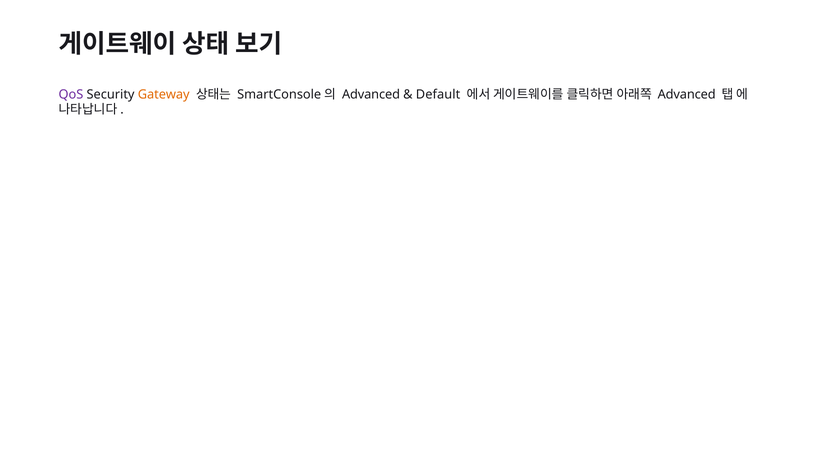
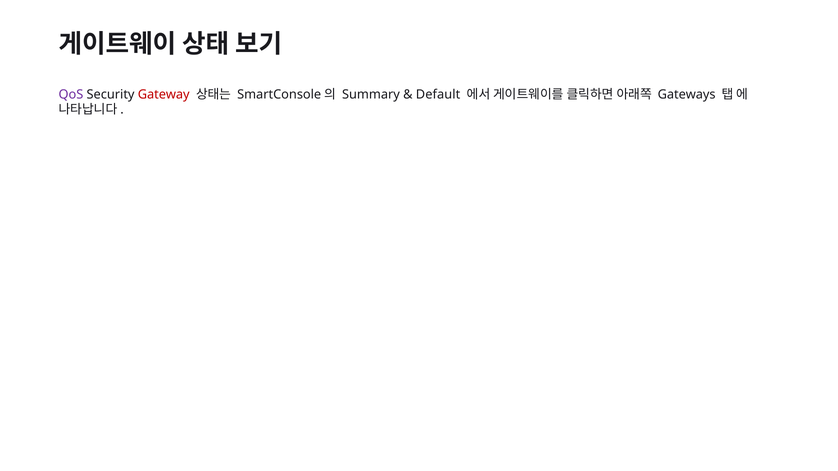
Gateway colour: orange -> red
Advanced at (371, 94): Advanced -> Summary
Advanced at (687, 94): Advanced -> Gateways
